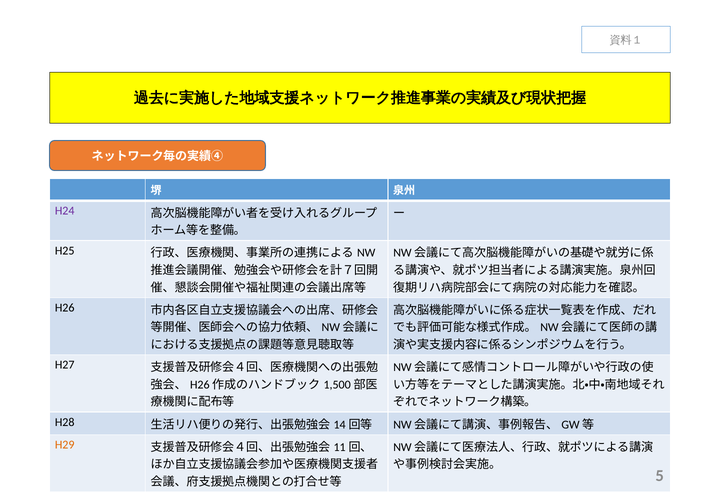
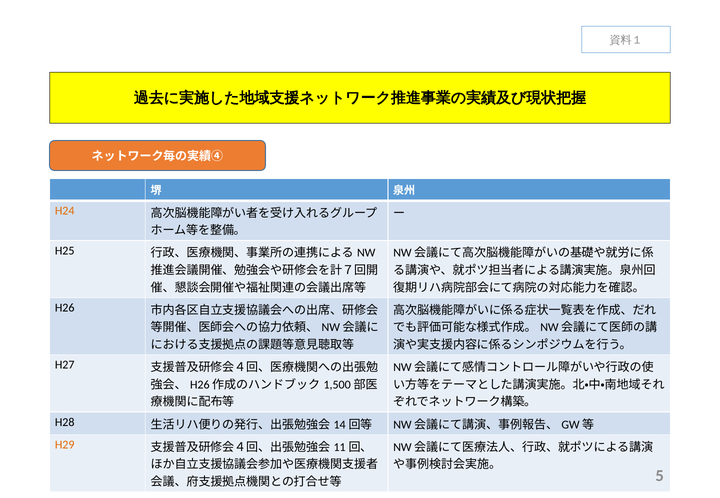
H24 colour: purple -> orange
